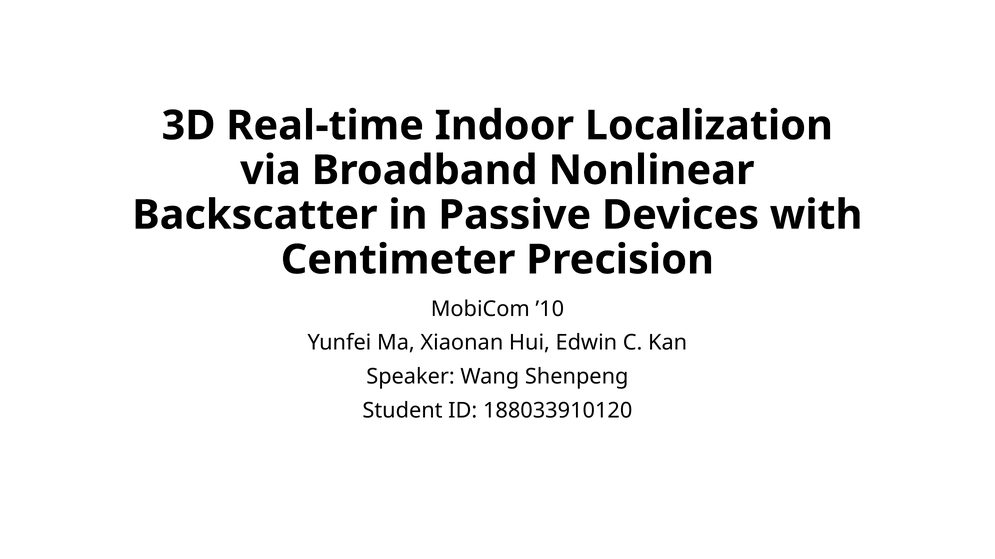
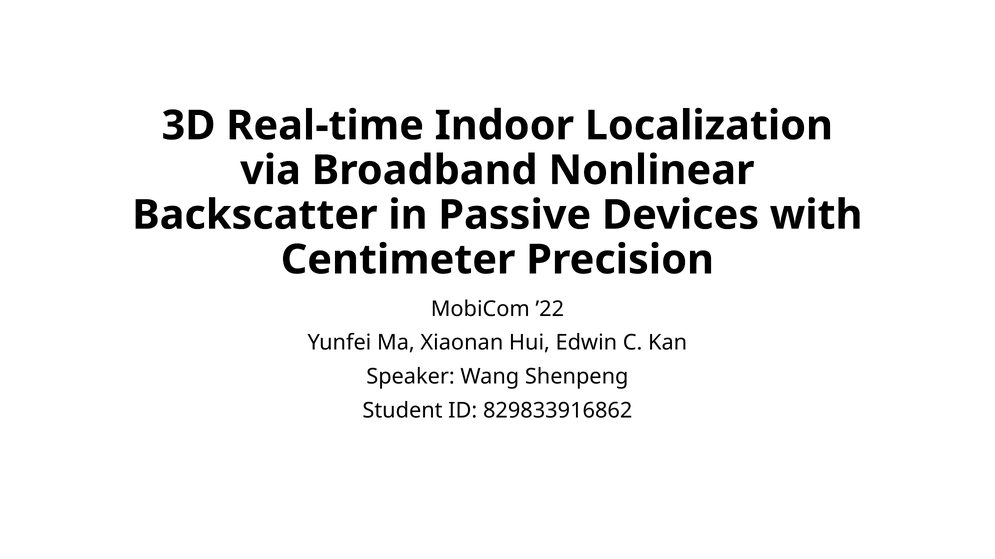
’10: ’10 -> ’22
188033910120: 188033910120 -> 829833916862
